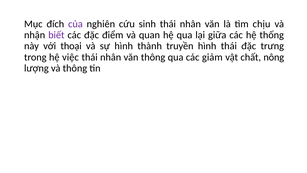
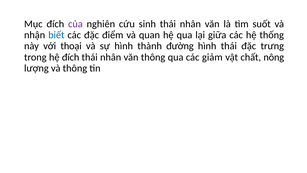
chịu: chịu -> suốt
biết colour: purple -> blue
truyền: truyền -> đường
hệ việc: việc -> đích
